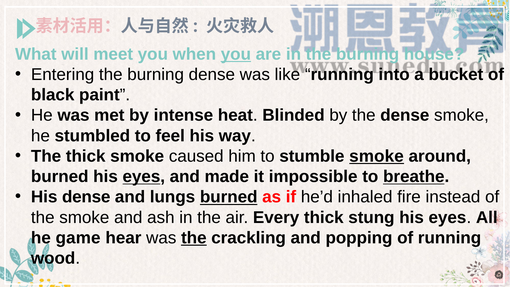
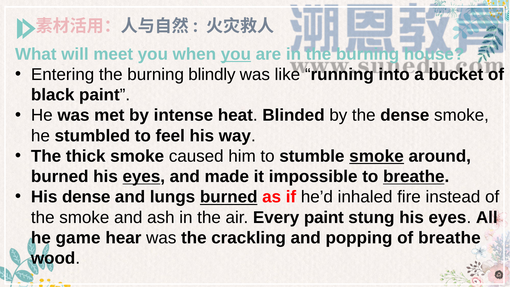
burning dense: dense -> blindly
Every thick: thick -> paint
the at (194, 238) underline: present -> none
of running: running -> breathe
